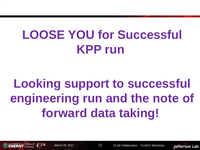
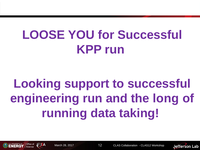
note: note -> long
forward: forward -> running
